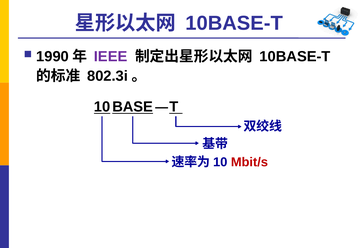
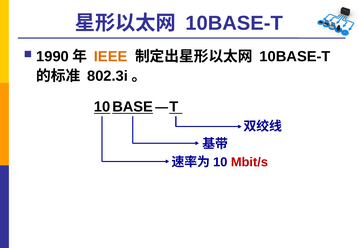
IEEE colour: purple -> orange
